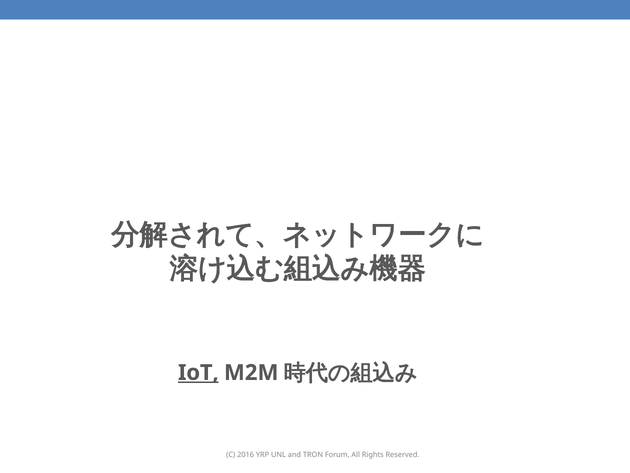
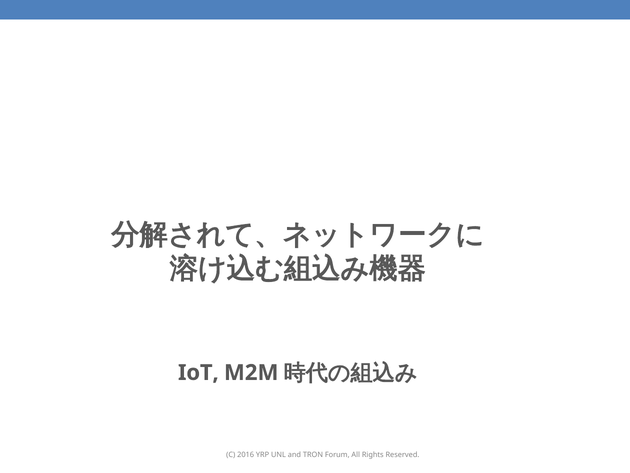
IoT underline: present -> none
